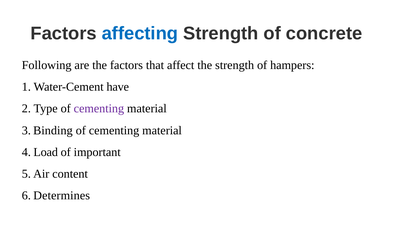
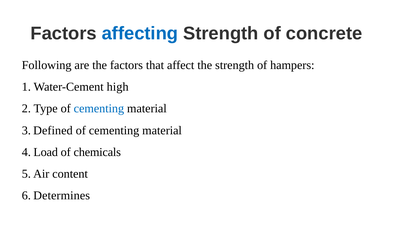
have: have -> high
cementing at (99, 109) colour: purple -> blue
Binding: Binding -> Defined
important: important -> chemicals
